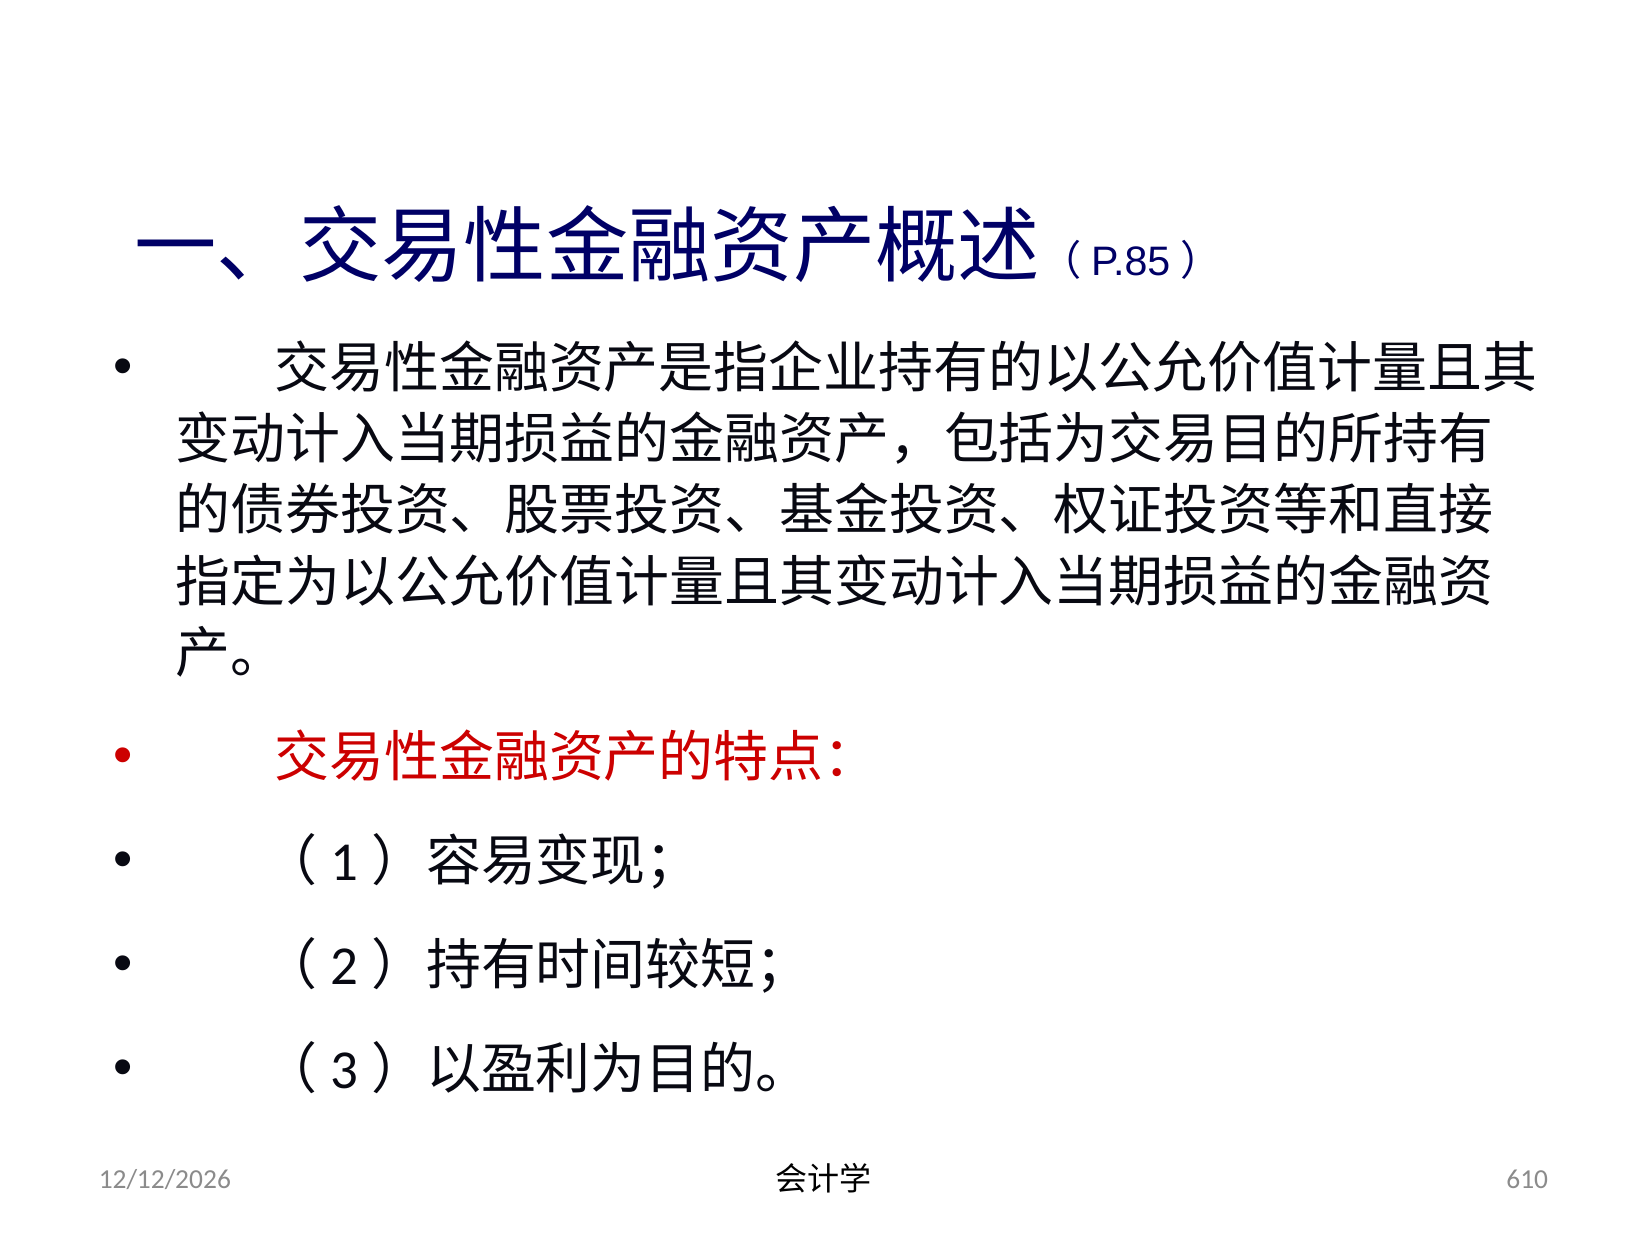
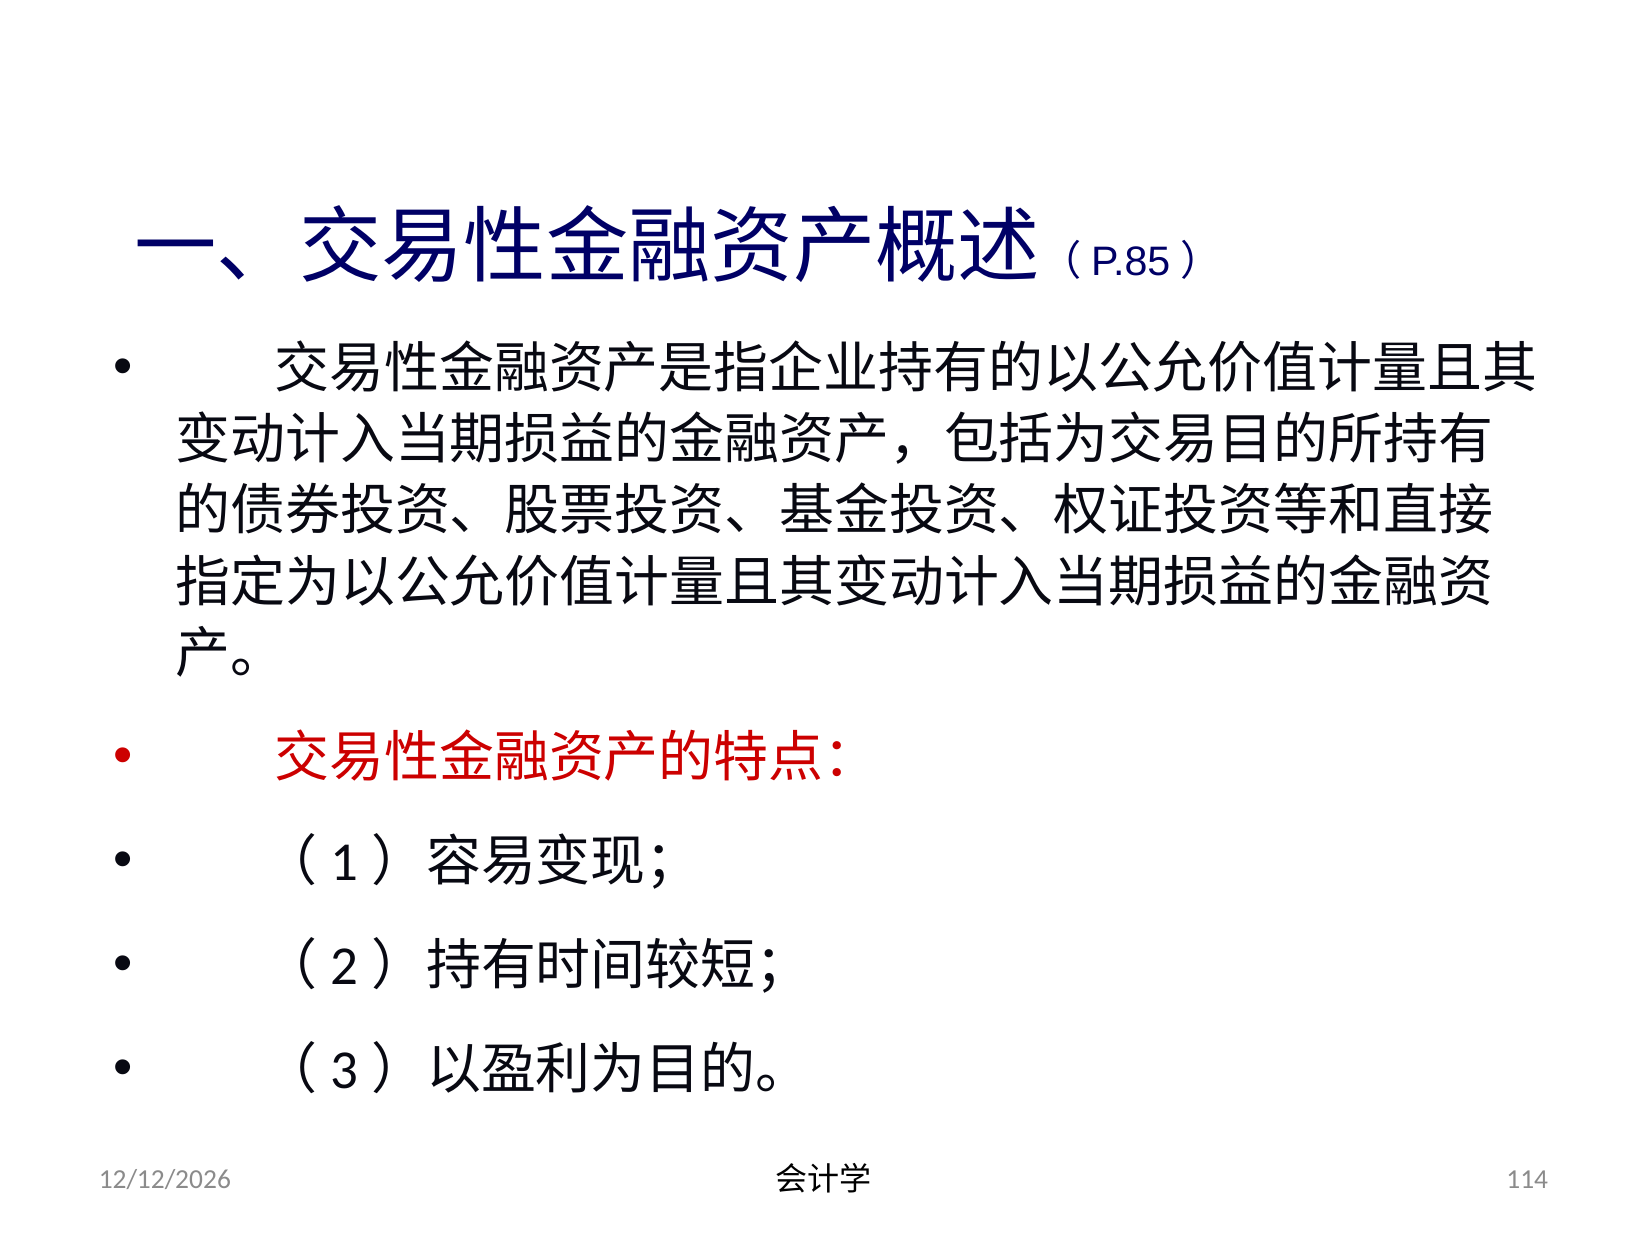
610: 610 -> 114
